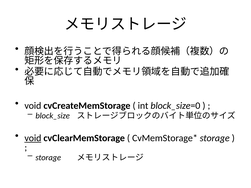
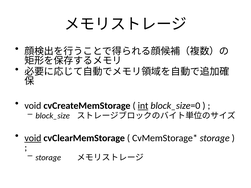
int underline: none -> present
